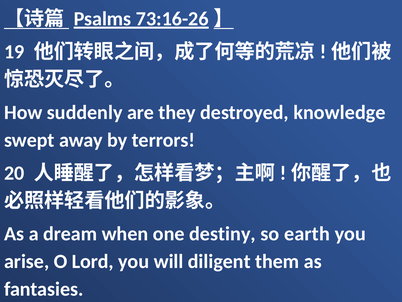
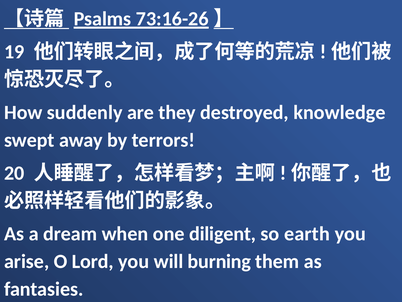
destiny: destiny -> diligent
diligent: diligent -> burning
